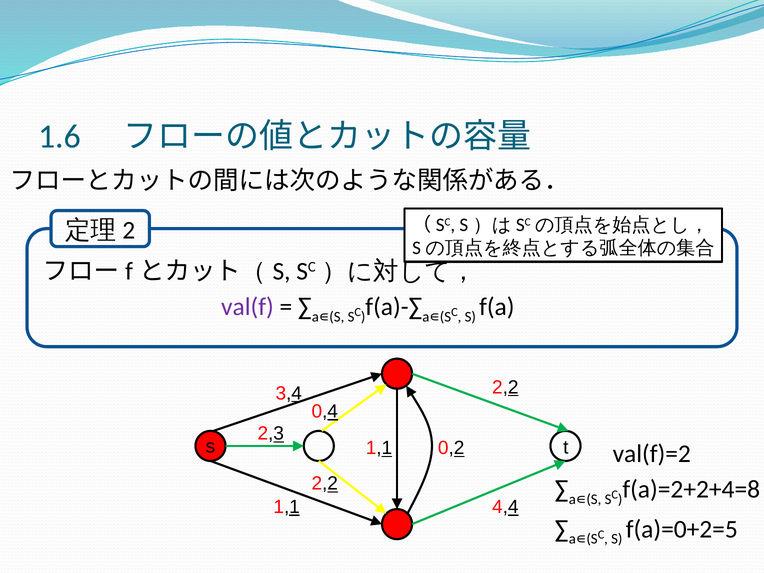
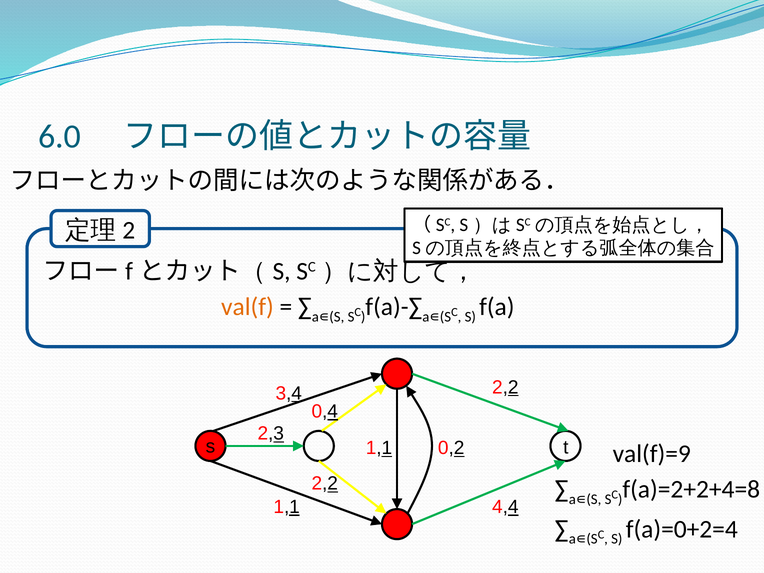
1.6: 1.6 -> 6.0
val(f colour: purple -> orange
val(f)=2: val(f)=2 -> val(f)=9
f(a)=0+2=5: f(a)=0+2=5 -> f(a)=0+2=4
